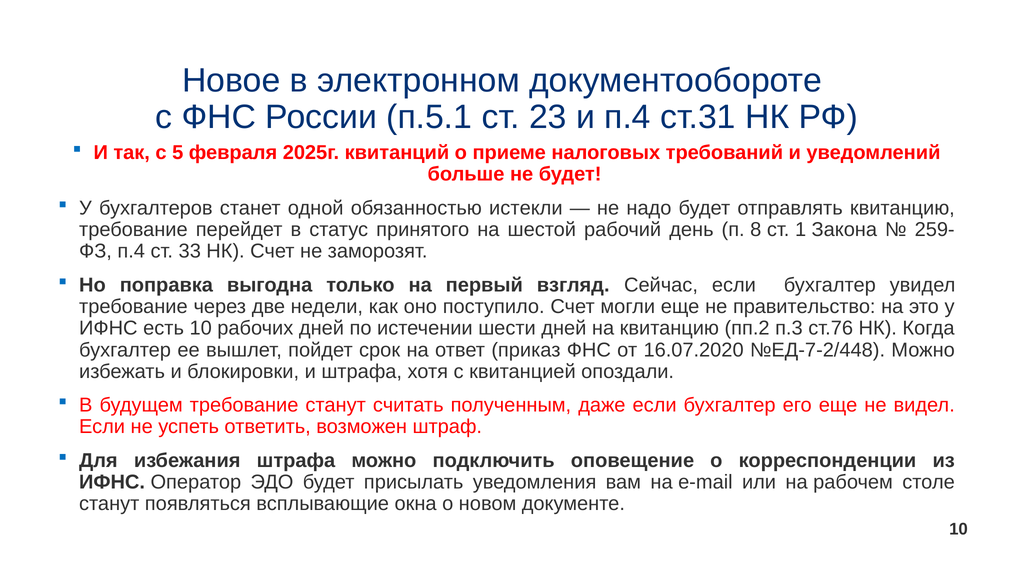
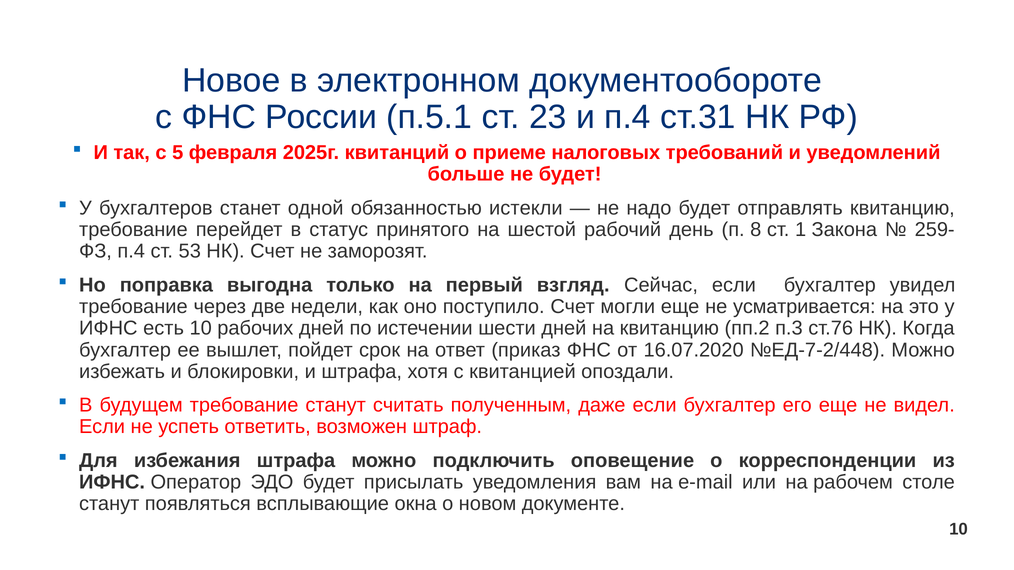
33: 33 -> 53
правительство: правительство -> усматривается
